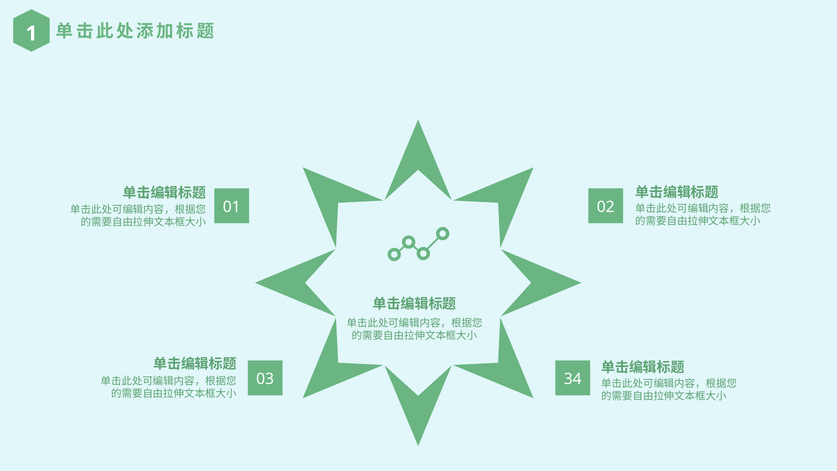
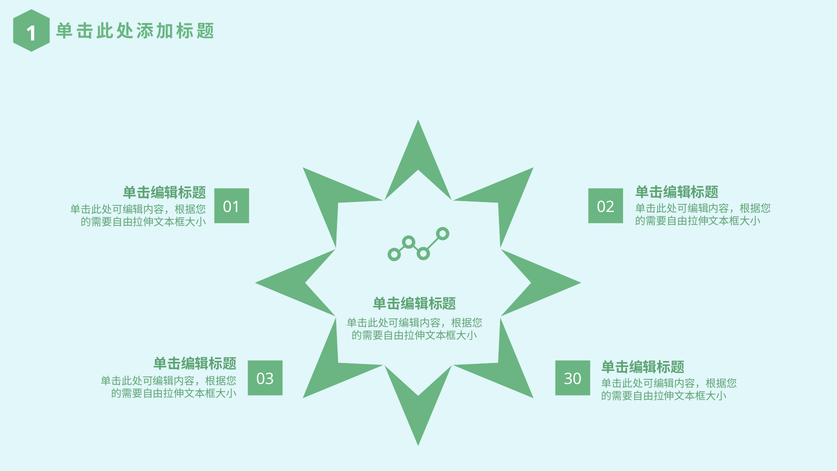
34: 34 -> 30
